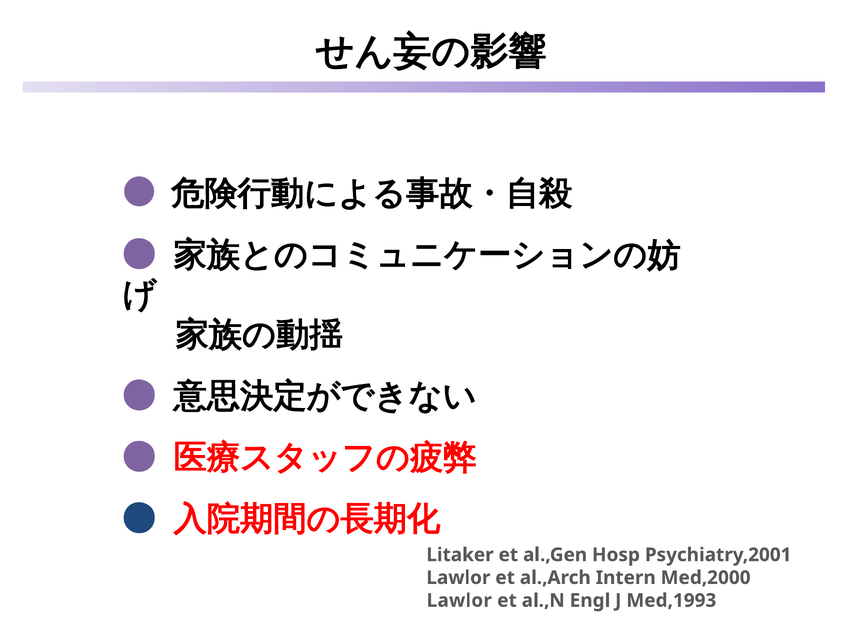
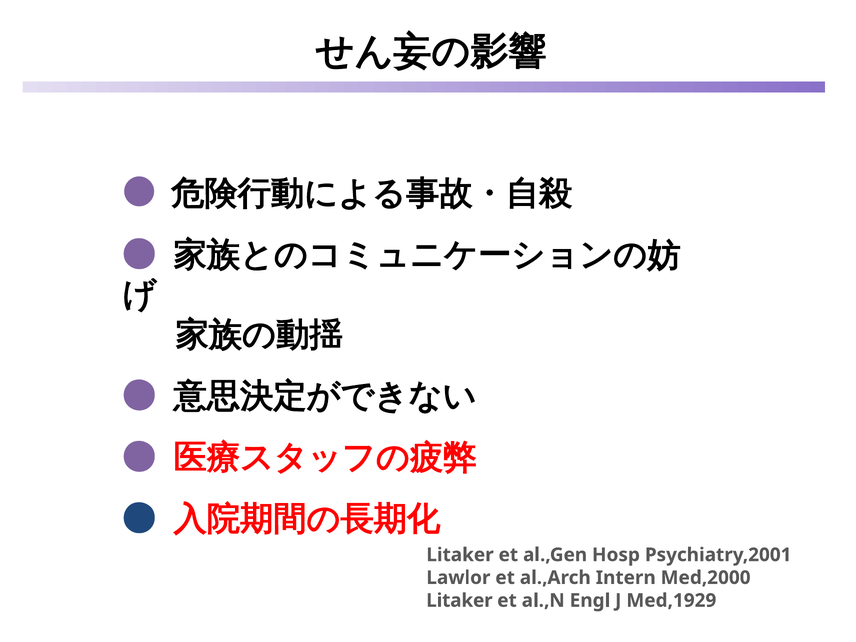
Lawlor at (459, 601): Lawlor -> Litaker
Med,1993: Med,1993 -> Med,1929
